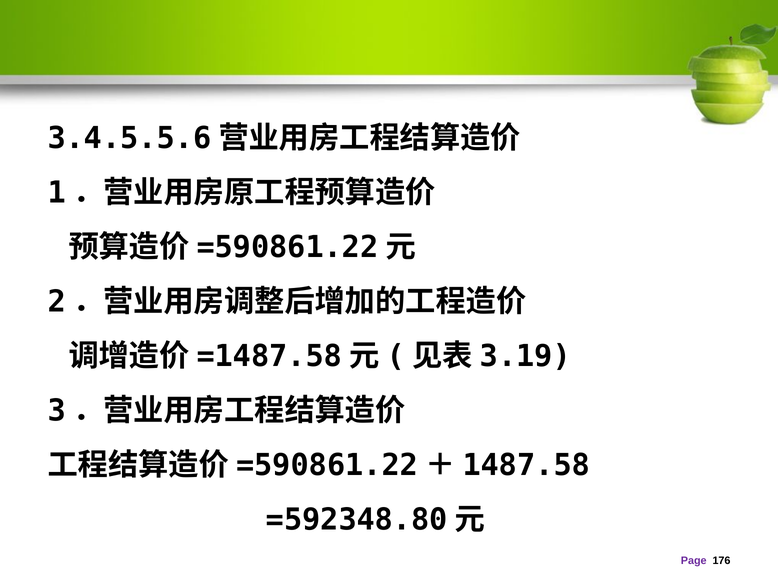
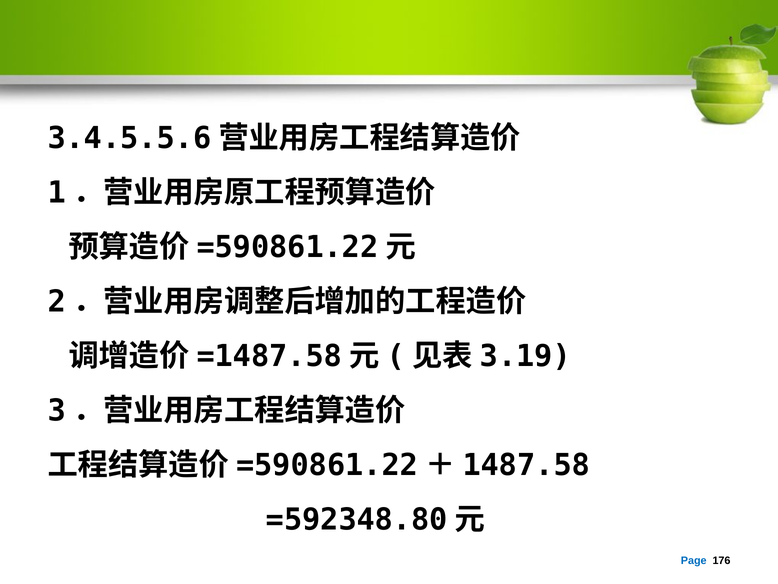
Page colour: purple -> blue
